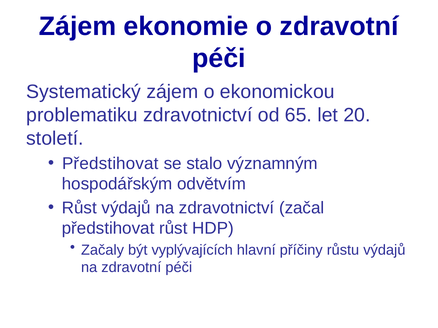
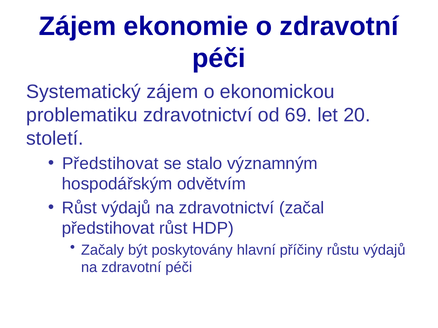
65: 65 -> 69
vyplývajících: vyplývajících -> poskytovány
